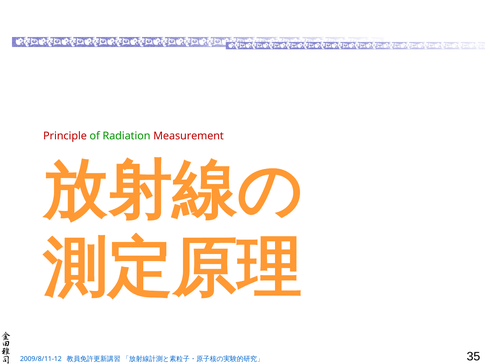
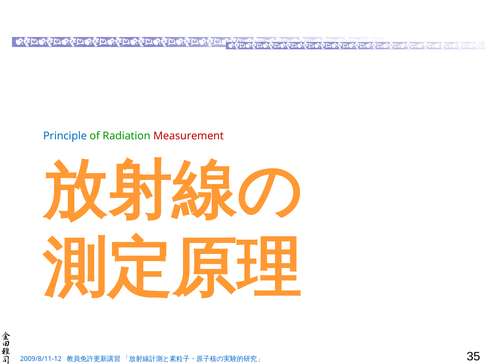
Principle colour: red -> blue
